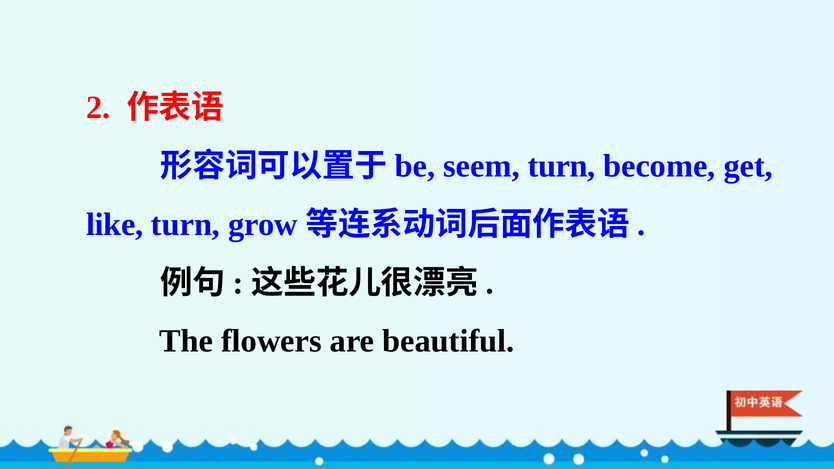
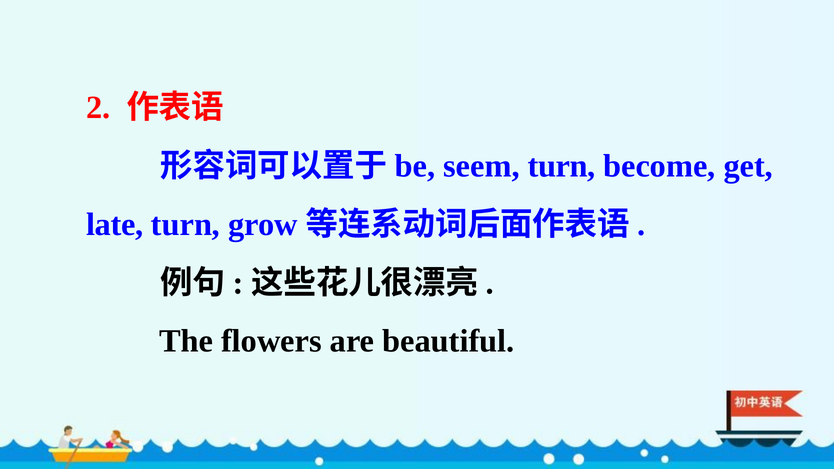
like: like -> late
